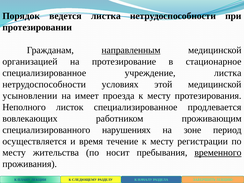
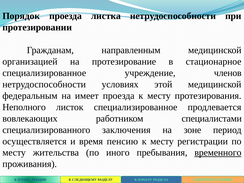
Порядок ведется: ведется -> проезда
направленным underline: present -> none
учреждение листка: листка -> членов
усыновлении: усыновлении -> федеральным
проживающим: проживающим -> специалистами
нарушениях: нарушениях -> заключения
течение: течение -> пенсию
носит: носит -> иного
